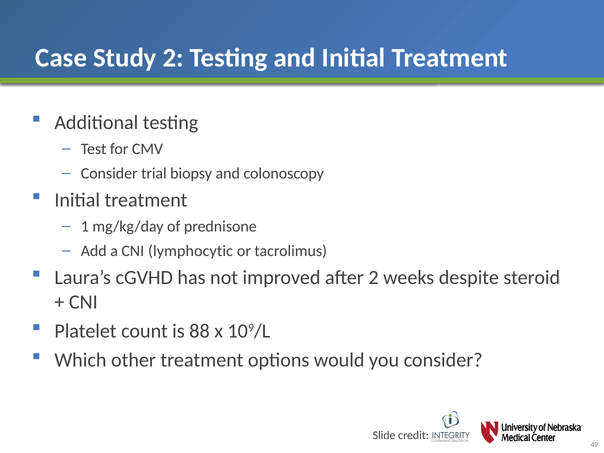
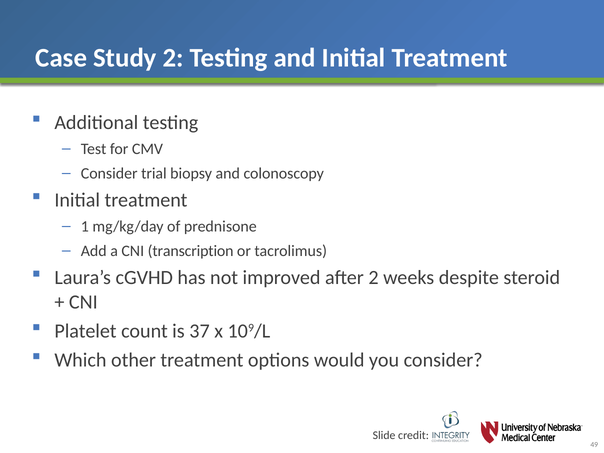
lymphocytic: lymphocytic -> transcription
88: 88 -> 37
